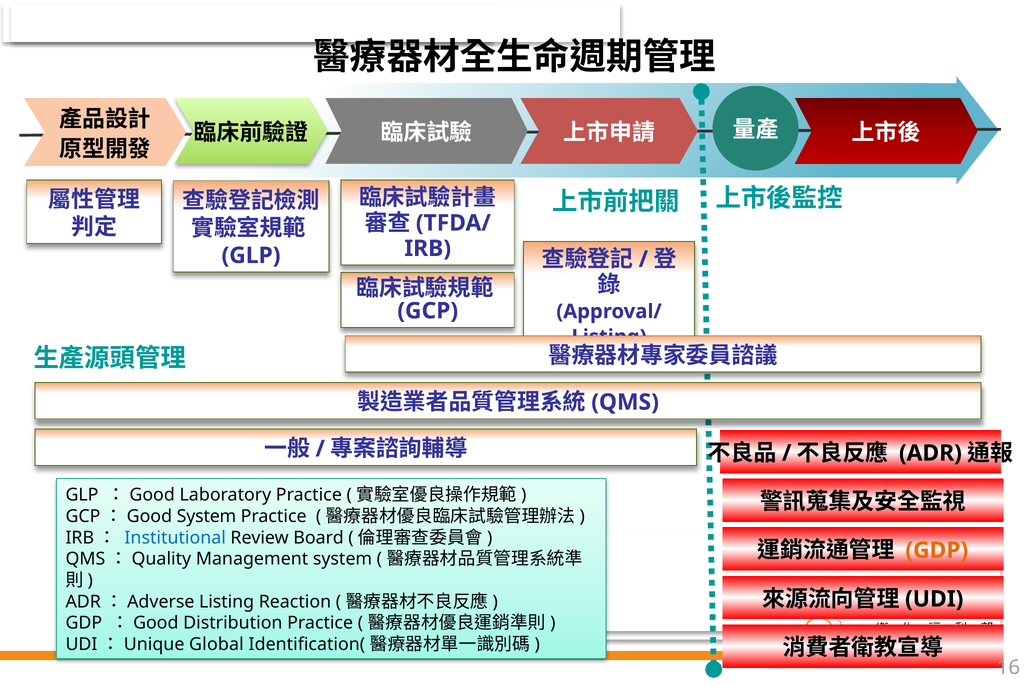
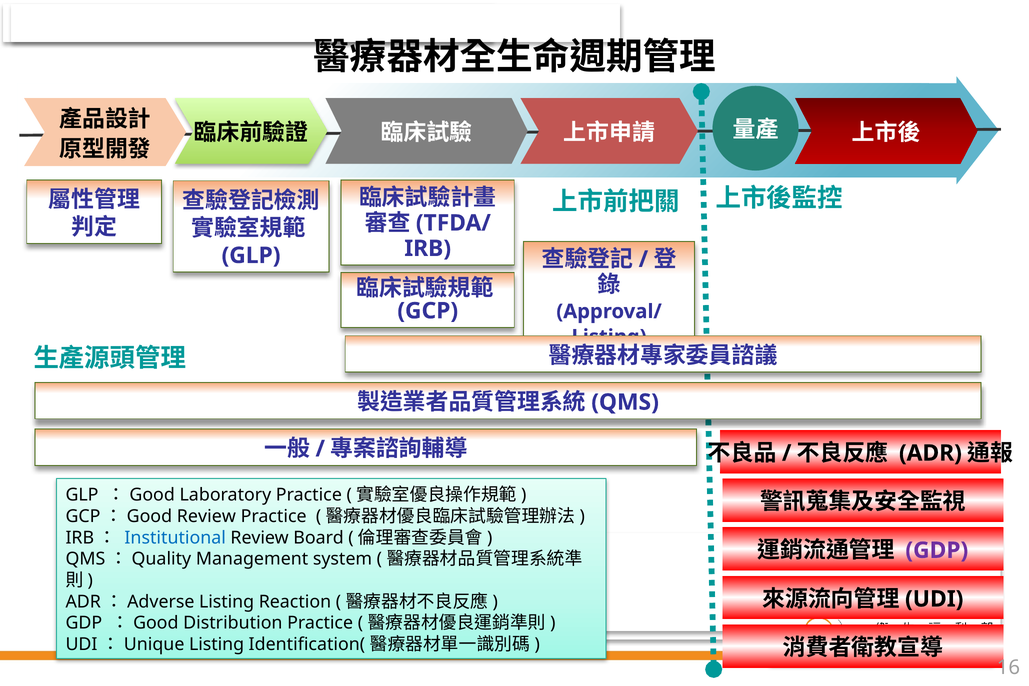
GCP：Good System: System -> Review
GDP at (937, 550) colour: orange -> purple
UDI：Unique Global: Global -> Listing
